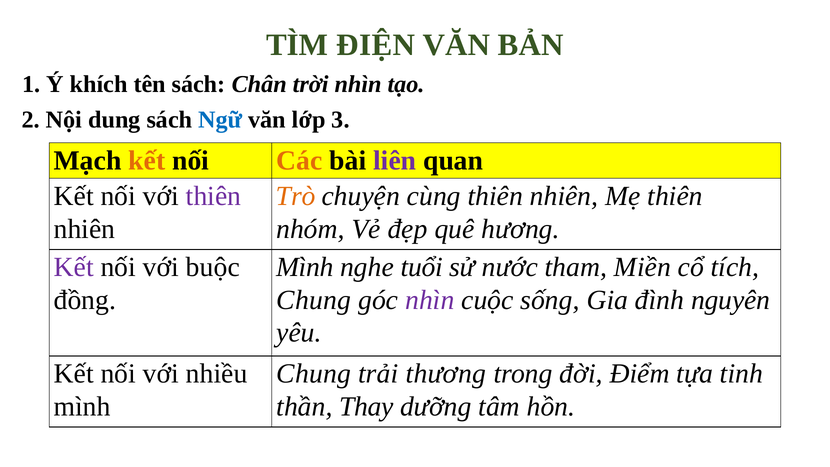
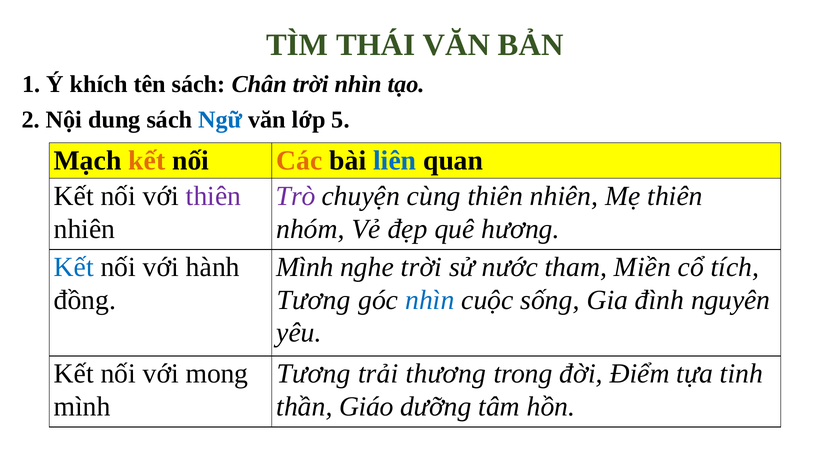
ĐIỆN: ĐIỆN -> THÁI
3: 3 -> 5
liên colour: purple -> blue
Trò colour: orange -> purple
Kết at (74, 267) colour: purple -> blue
buộc: buộc -> hành
nghe tuổi: tuổi -> trời
Chung at (314, 300): Chung -> Tương
nhìn at (430, 300) colour: purple -> blue
nhiều: nhiều -> mong
Chung at (314, 374): Chung -> Tương
Thay: Thay -> Giáo
